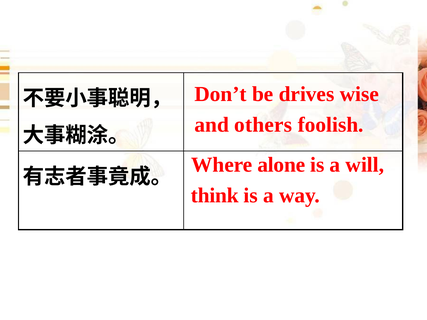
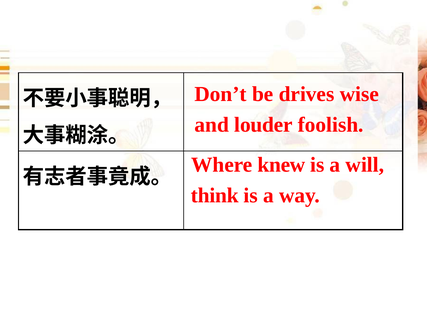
others: others -> louder
alone: alone -> knew
